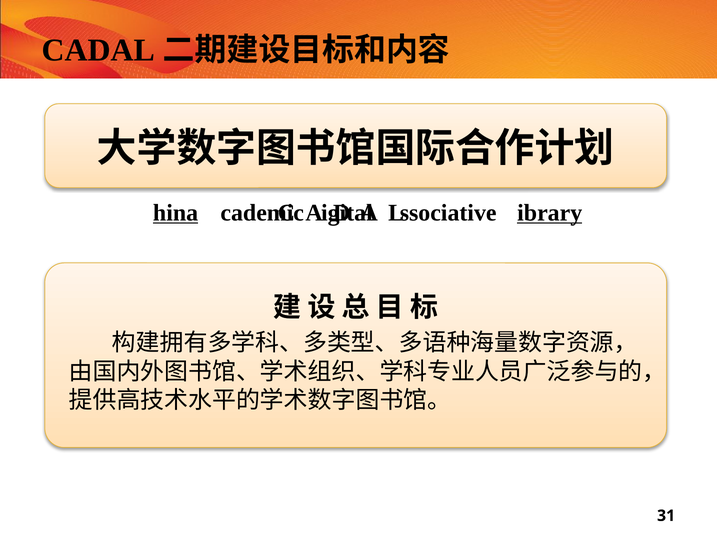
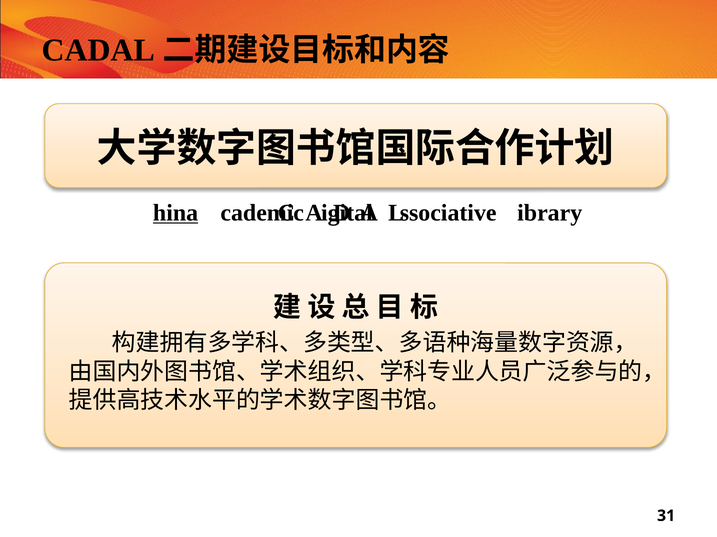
ibrary underline: present -> none
